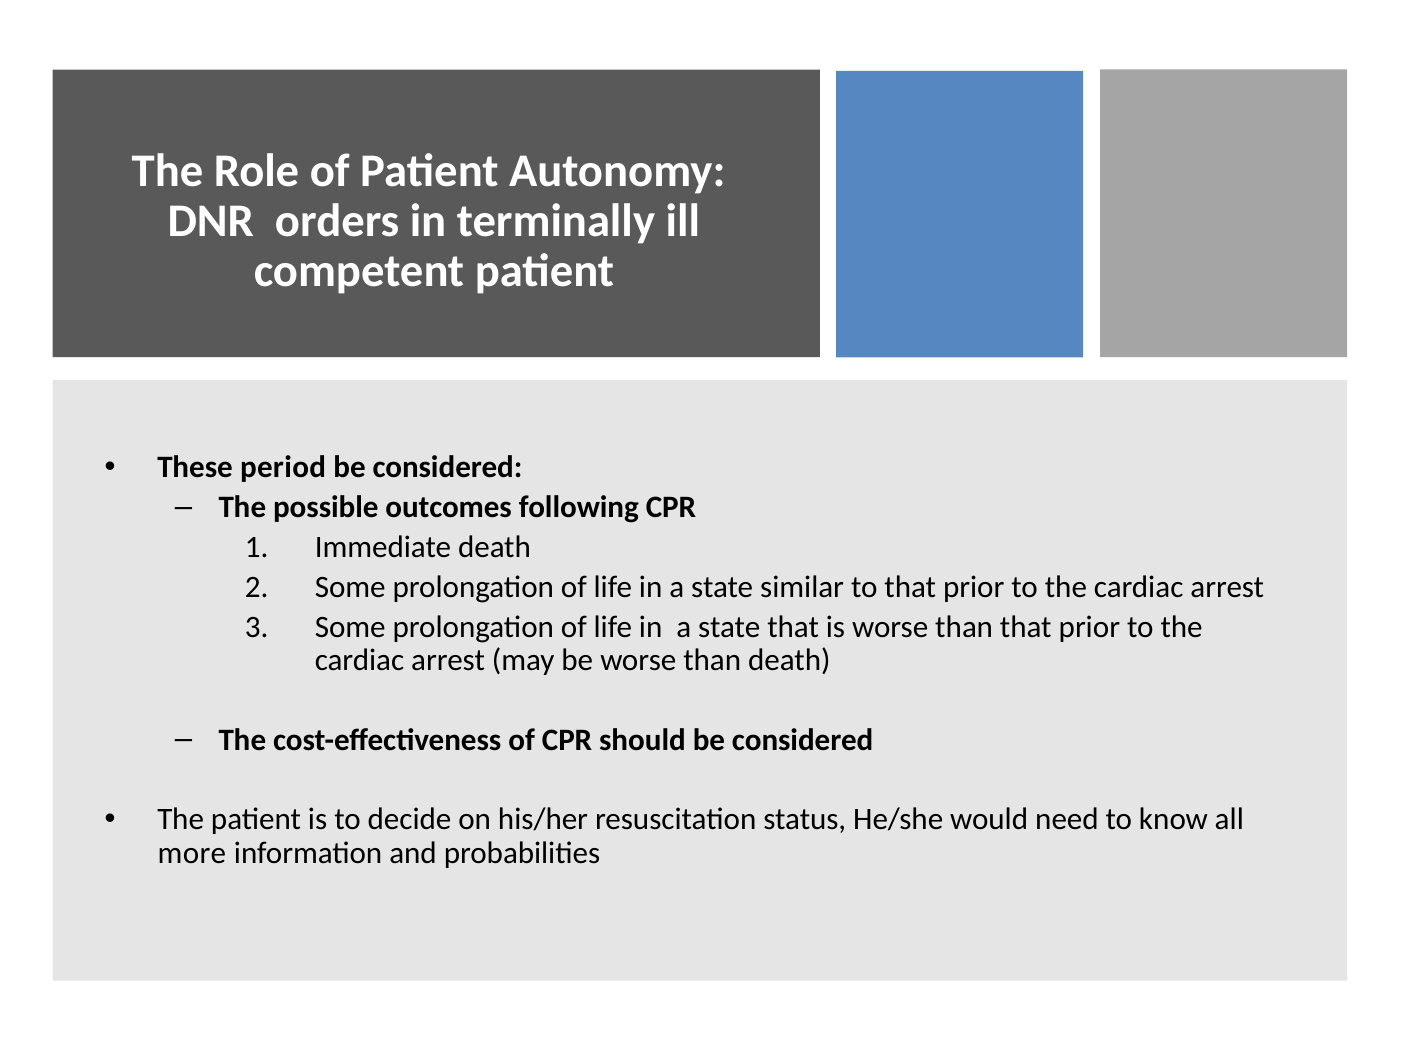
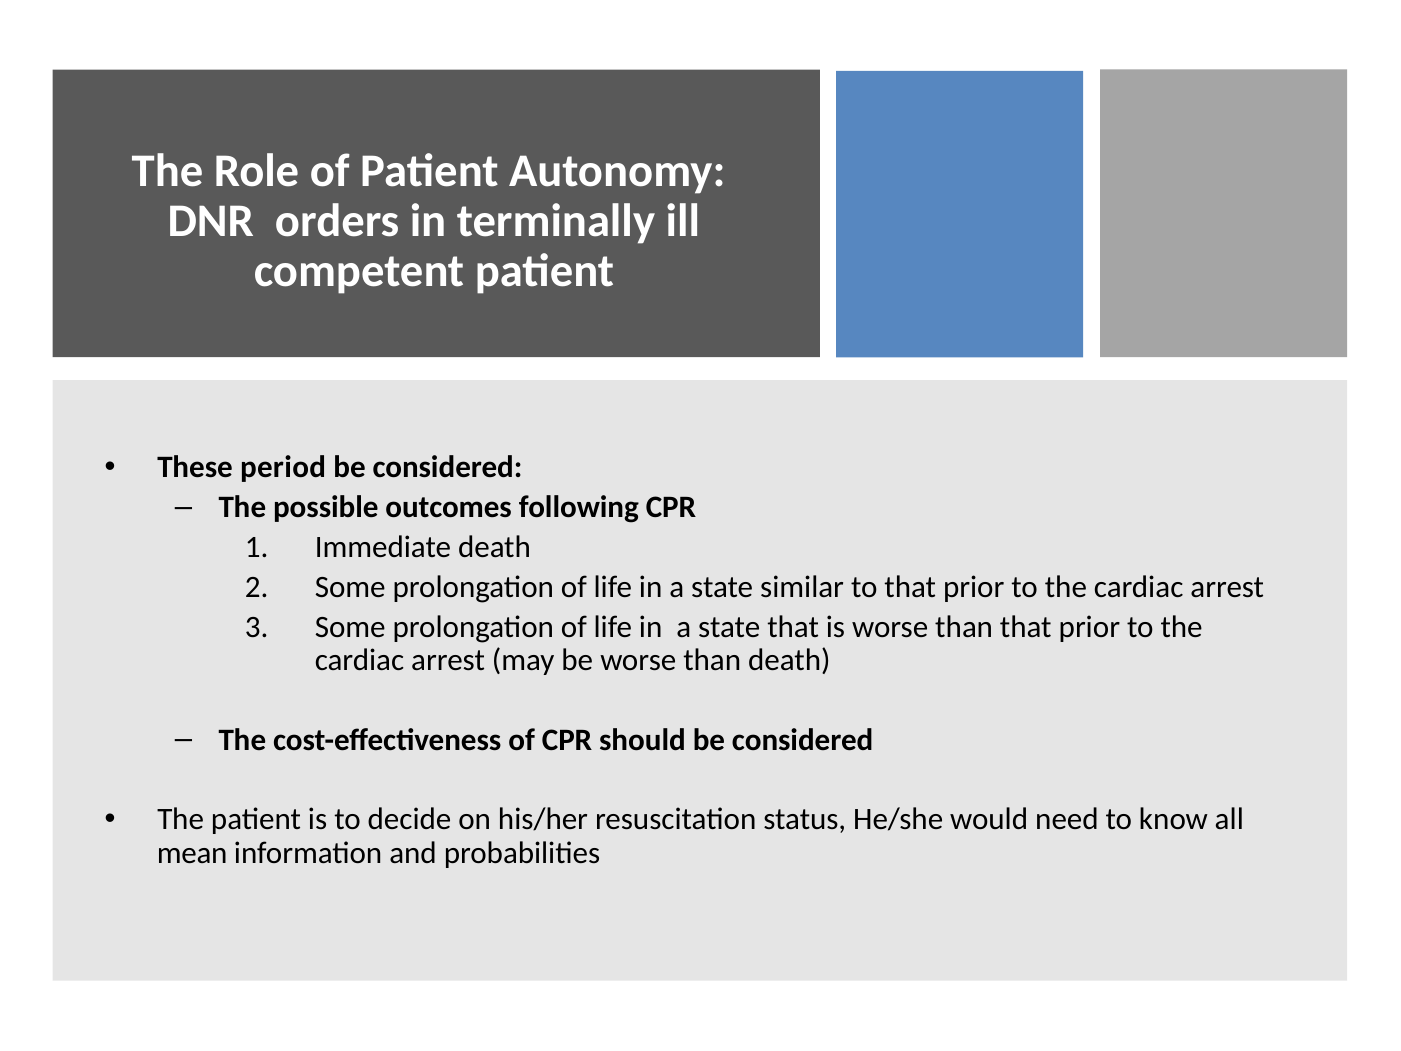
more: more -> mean
